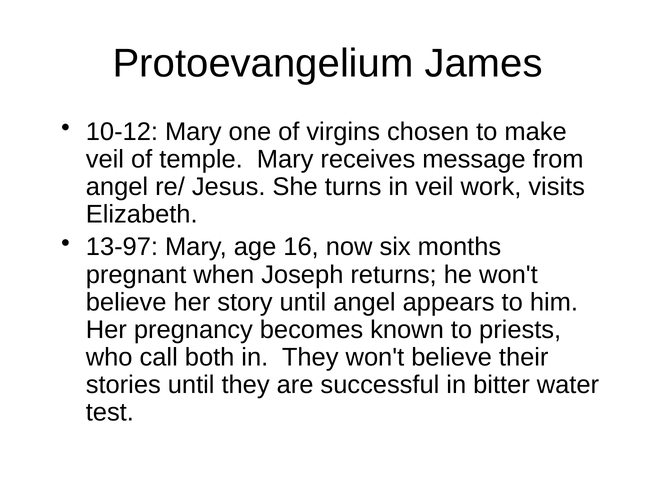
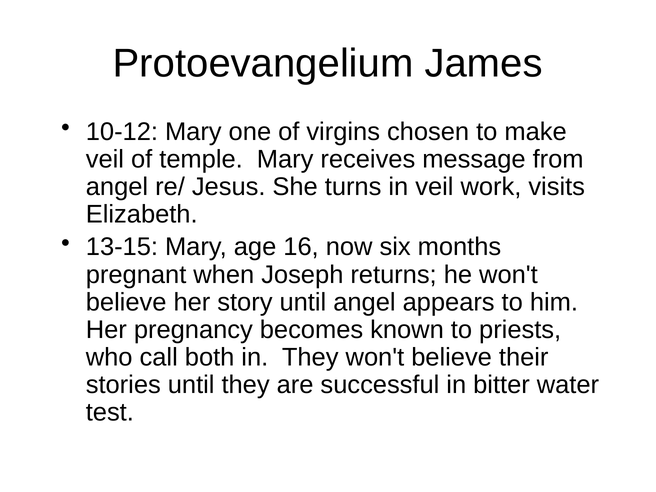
13-97: 13-97 -> 13-15
